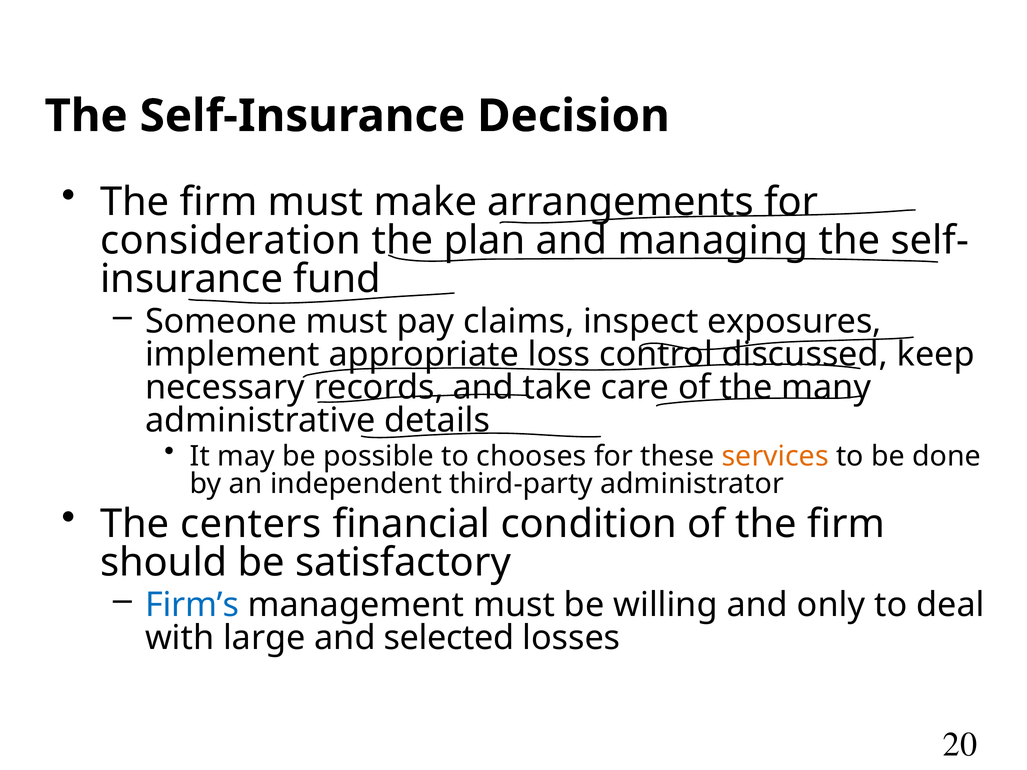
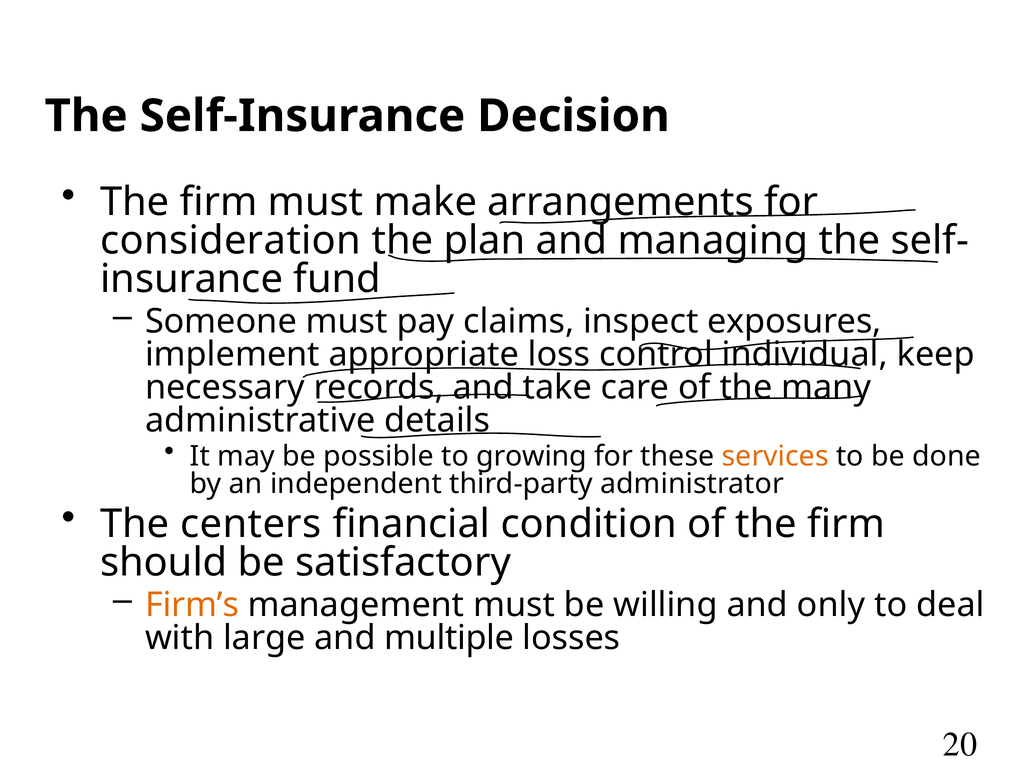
discussed: discussed -> individual
chooses: chooses -> growing
Firm’s colour: blue -> orange
selected: selected -> multiple
